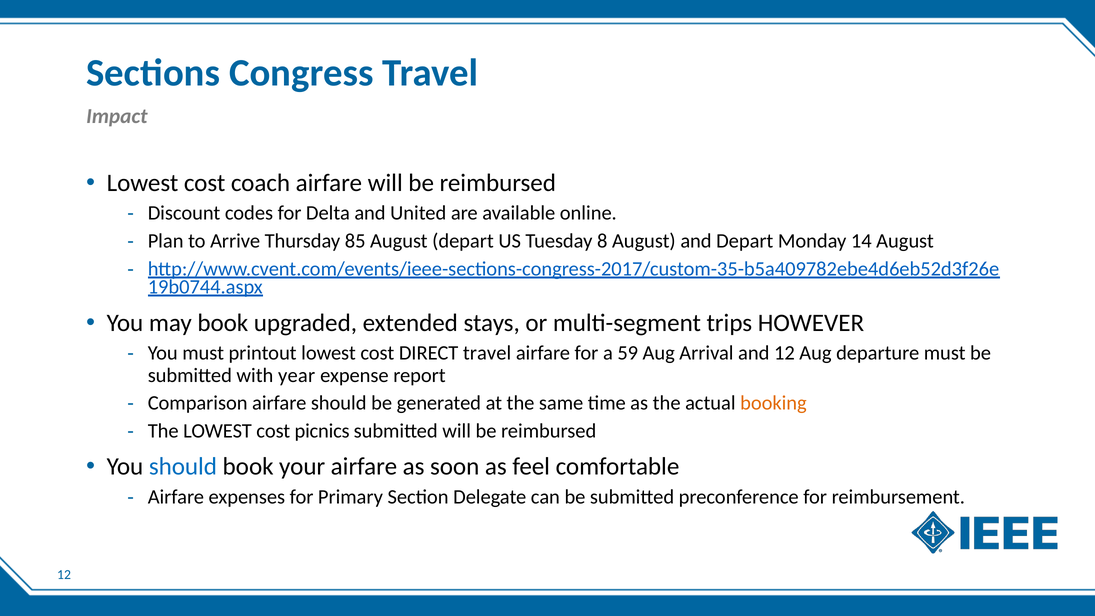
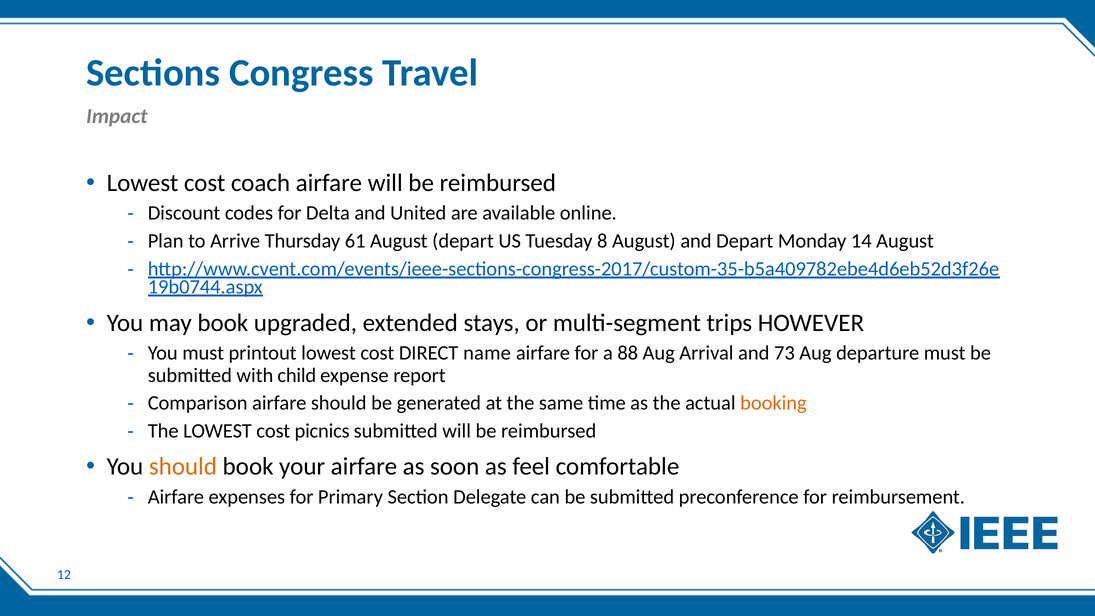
85: 85 -> 61
DIRECT travel: travel -> name
59: 59 -> 88
and 12: 12 -> 73
year: year -> child
should at (183, 467) colour: blue -> orange
